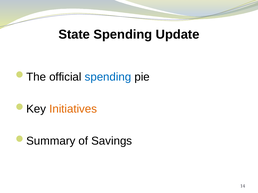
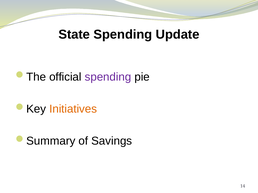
spending at (108, 77) colour: blue -> purple
